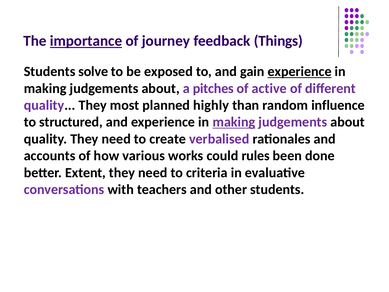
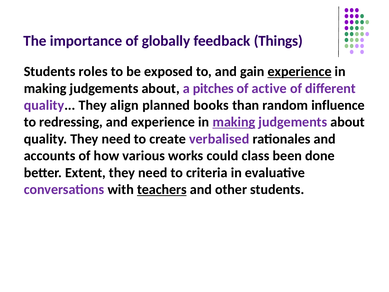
importance underline: present -> none
journey: journey -> globally
solve: solve -> roles
most: most -> align
highly: highly -> books
structured: structured -> redressing
rules: rules -> class
teachers underline: none -> present
